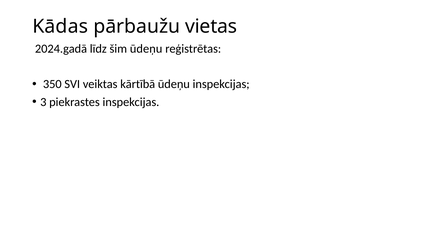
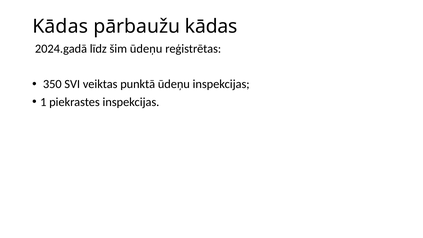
pārbaužu vietas: vietas -> kādas
kārtībā: kārtībā -> punktā
3: 3 -> 1
